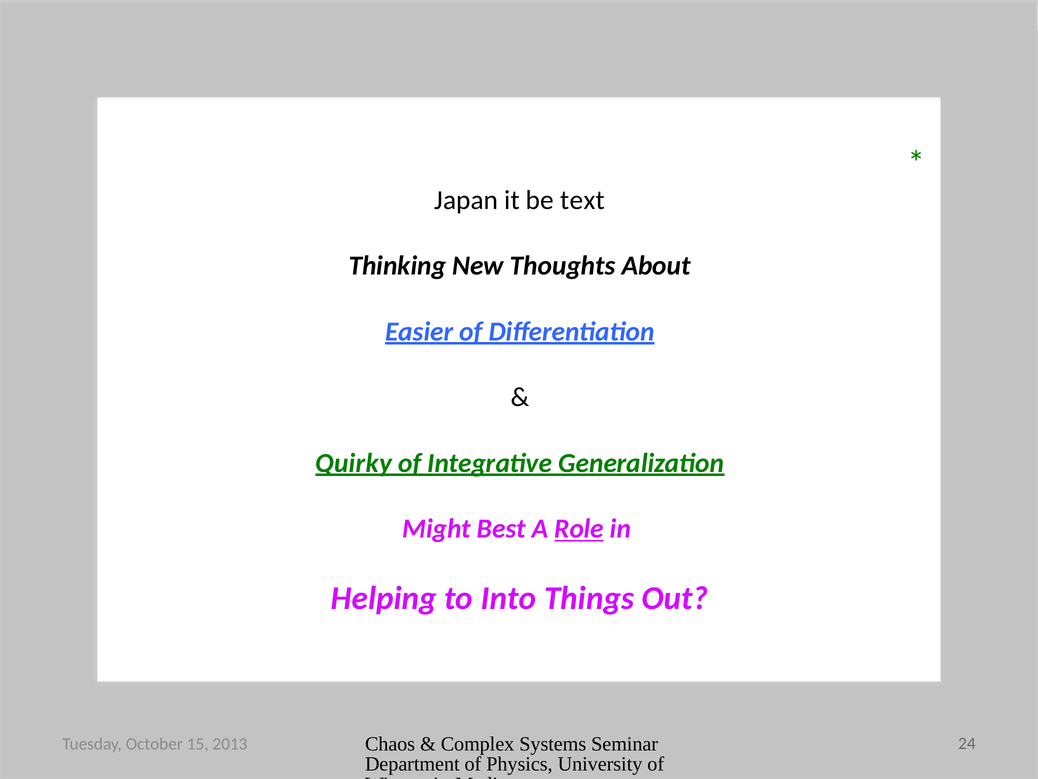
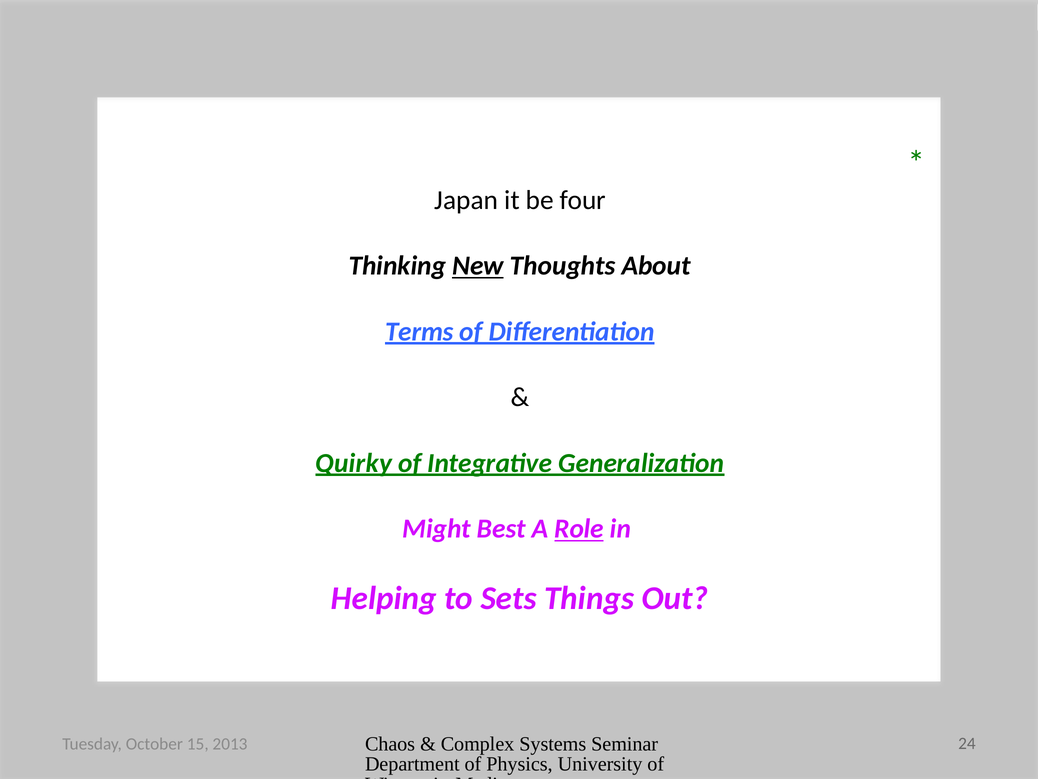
text: text -> four
New underline: none -> present
Easier: Easier -> Terms
Into: Into -> Sets
